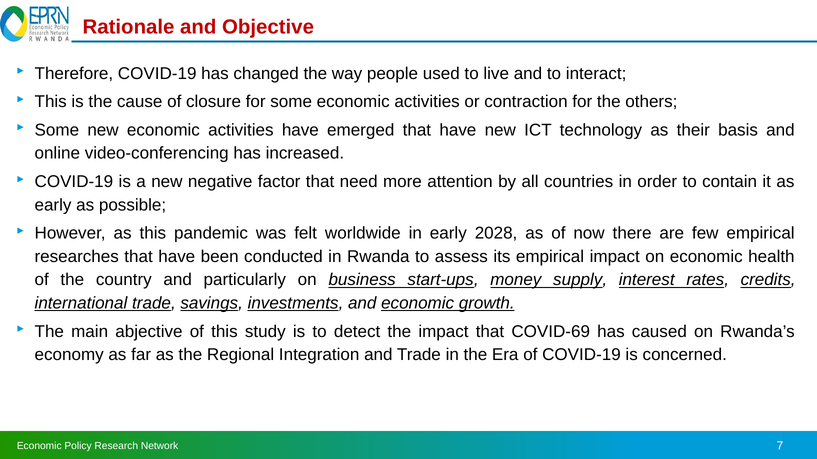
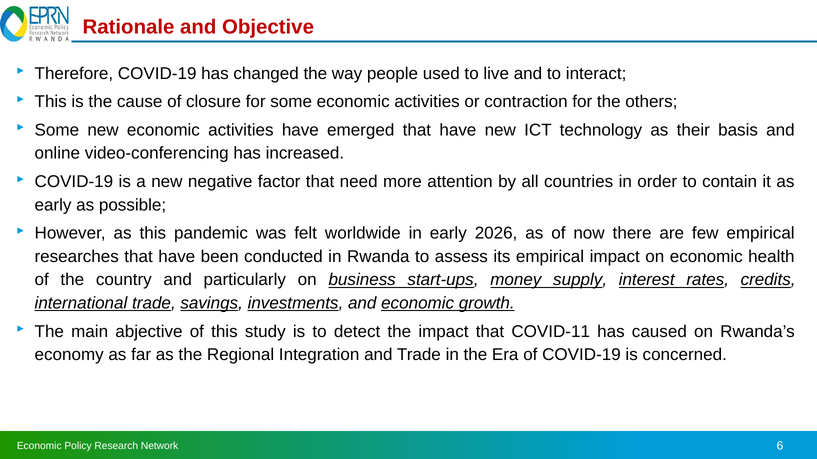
2028: 2028 -> 2026
COVID-69: COVID-69 -> COVID-11
7: 7 -> 6
